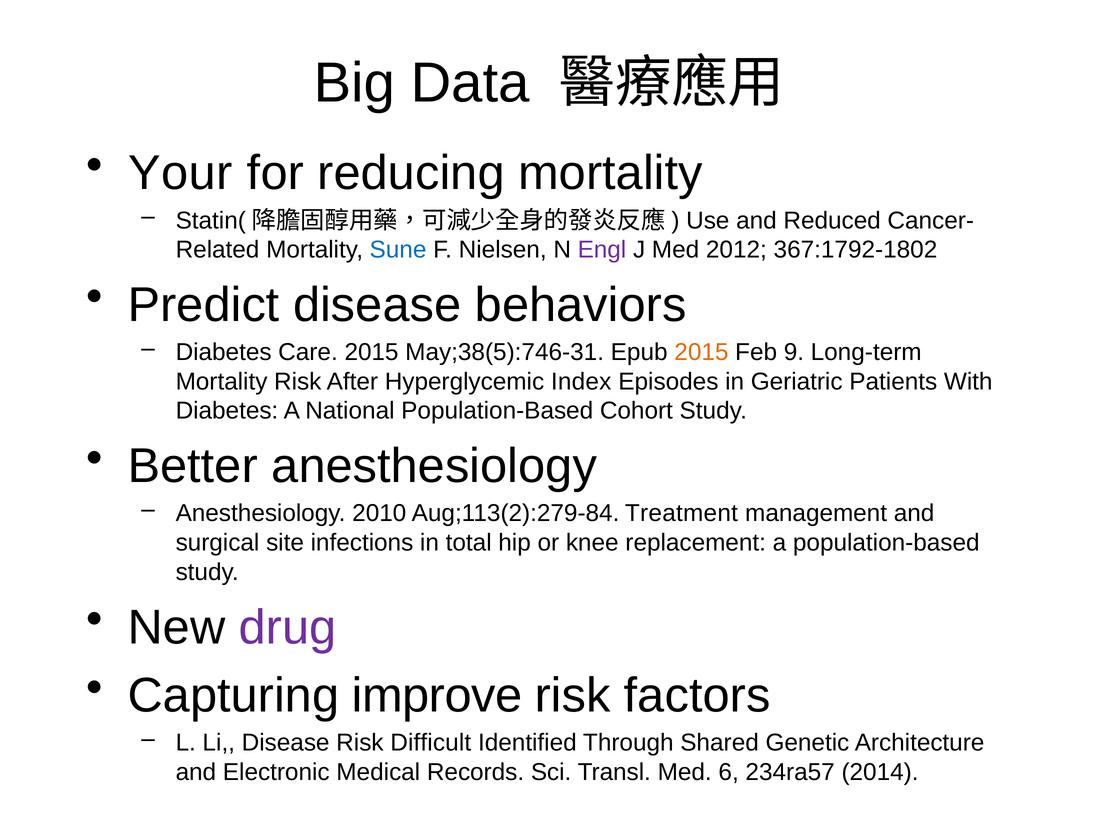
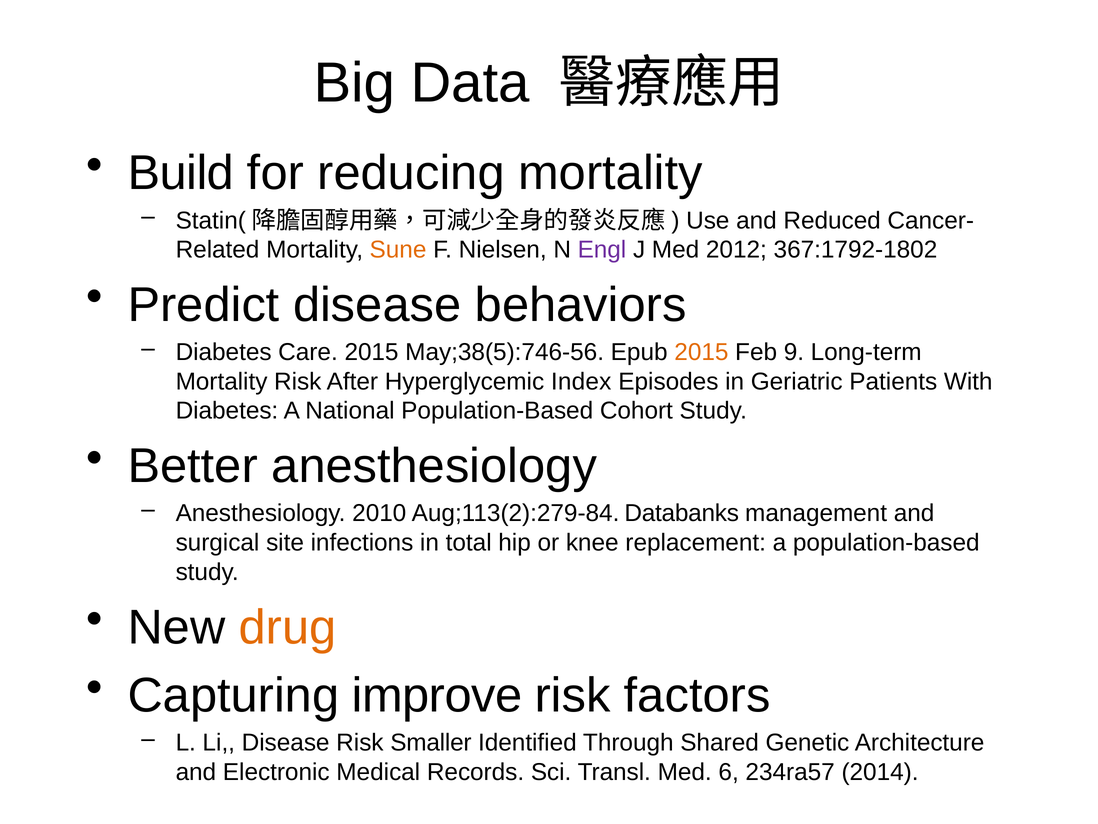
Your: Your -> Build
Sune colour: blue -> orange
May;38(5):746-31: May;38(5):746-31 -> May;38(5):746-56
Treatment: Treatment -> Databanks
drug colour: purple -> orange
Difficult: Difficult -> Smaller
